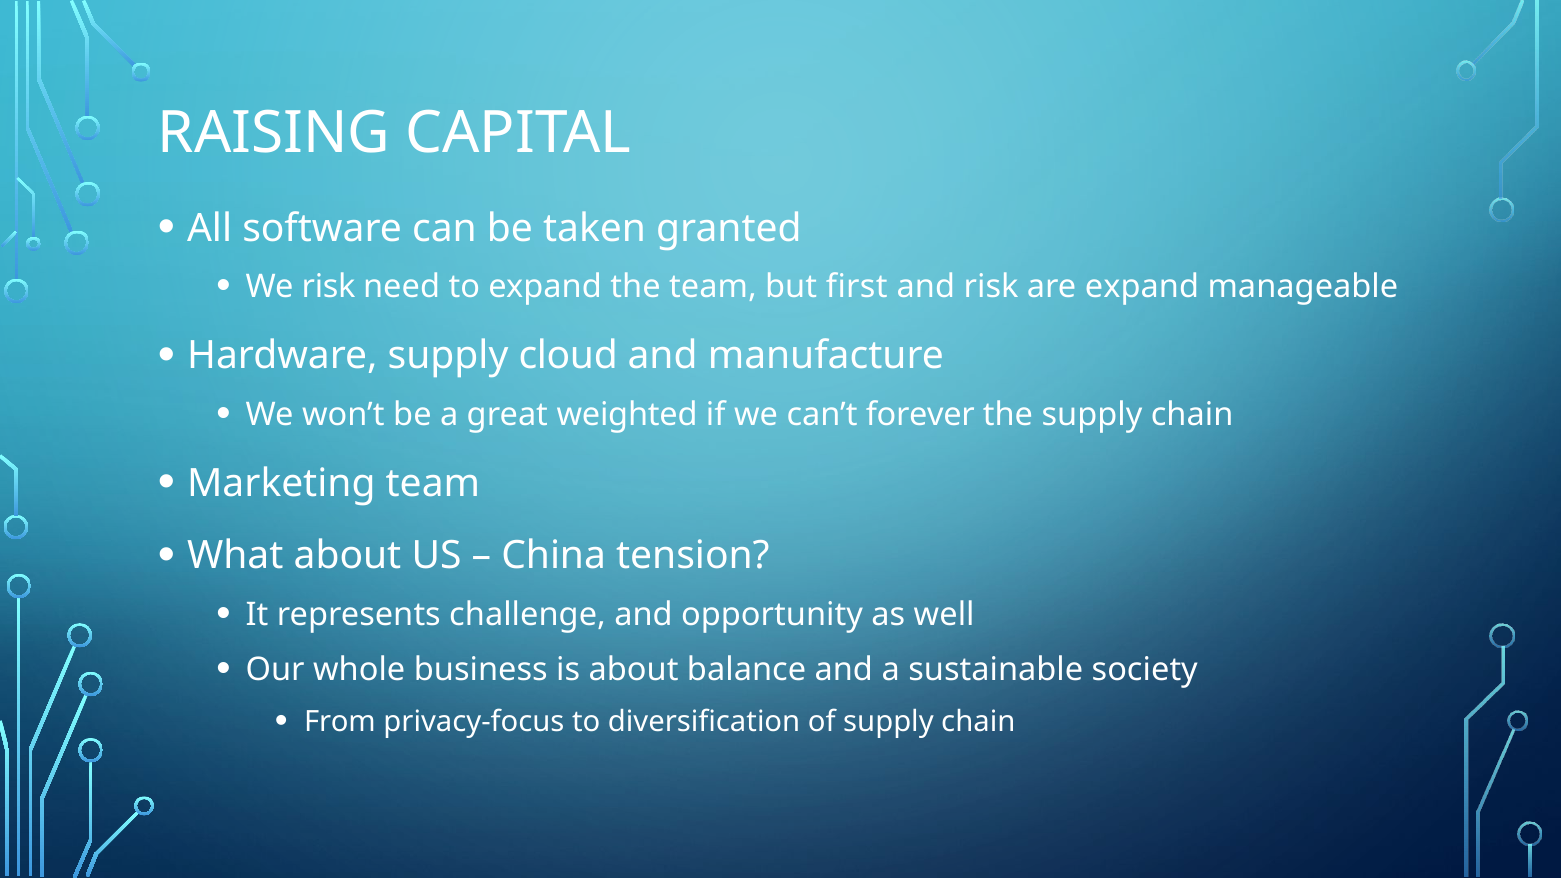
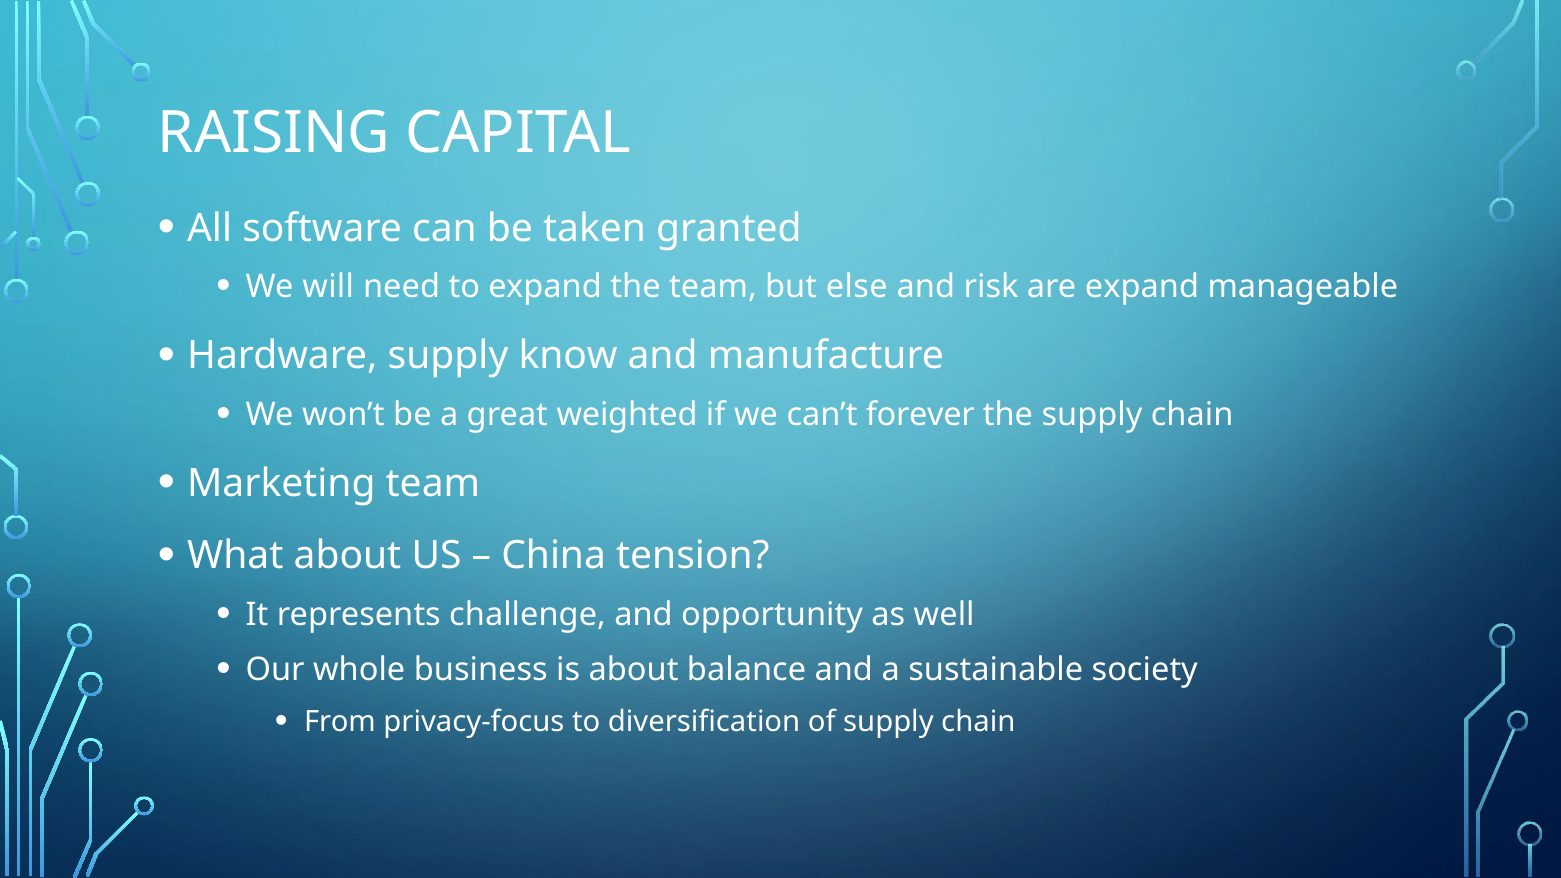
We risk: risk -> will
first: first -> else
cloud: cloud -> know
